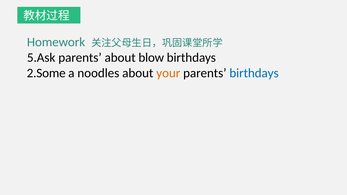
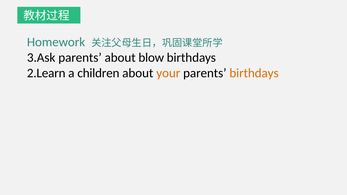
5.Ask: 5.Ask -> 3.Ask
2.Some: 2.Some -> 2.Learn
noodles: noodles -> children
birthdays at (254, 73) colour: blue -> orange
